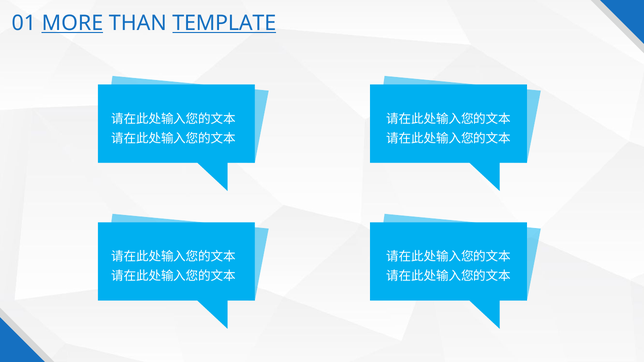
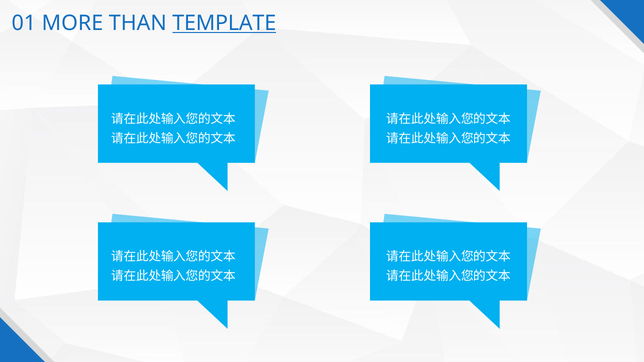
MORE underline: present -> none
